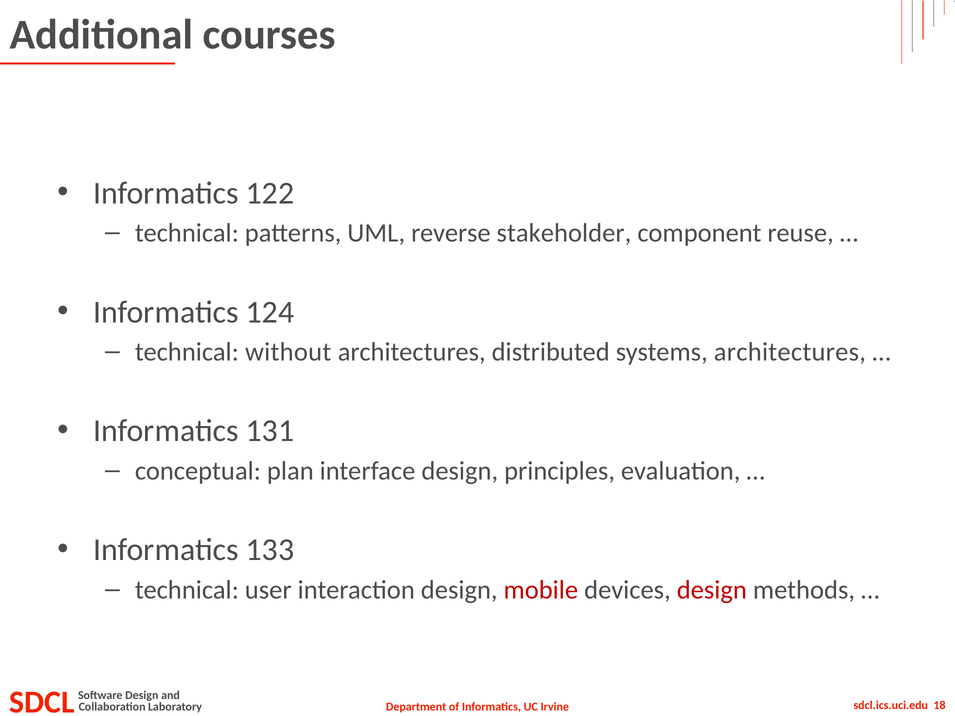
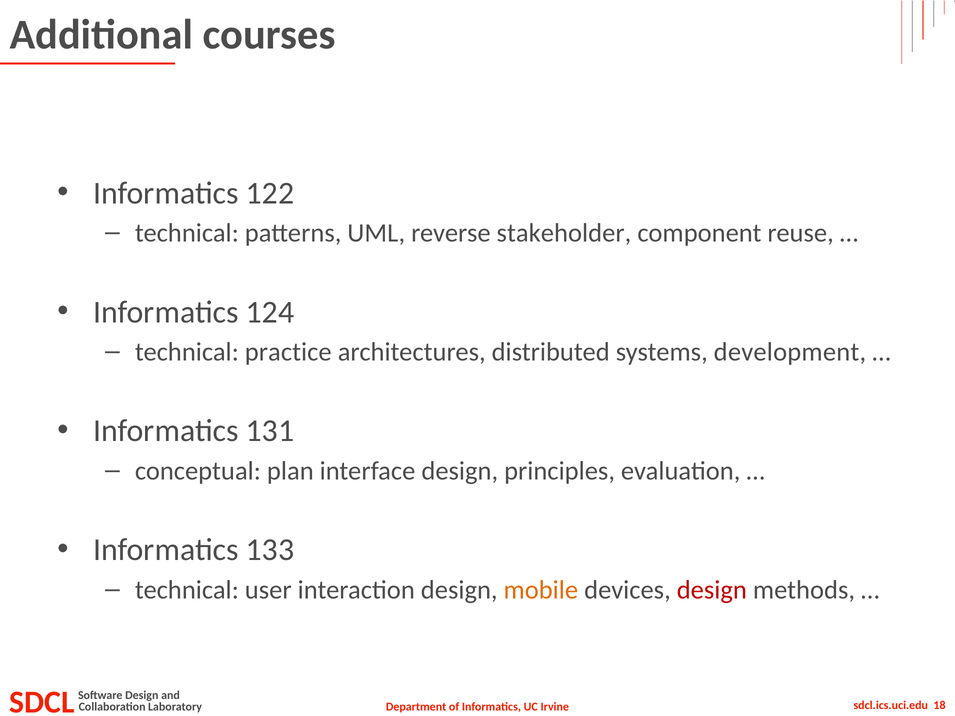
without: without -> practice
systems architectures: architectures -> development
mobile colour: red -> orange
